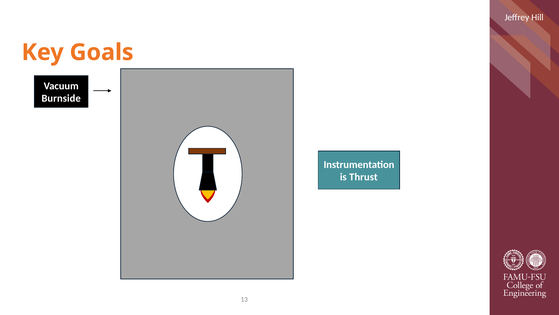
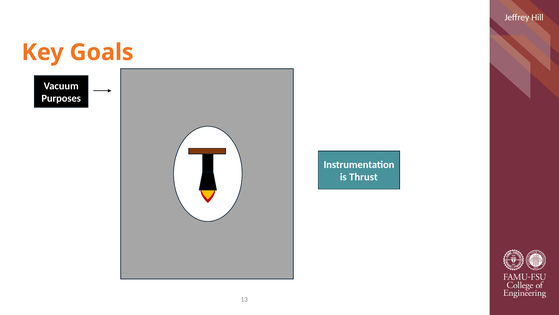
Burnside: Burnside -> Purposes
